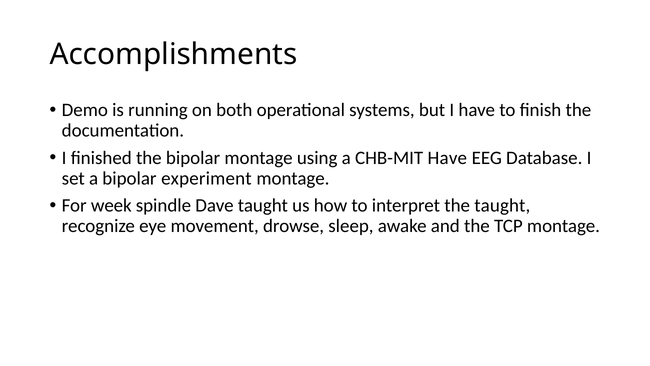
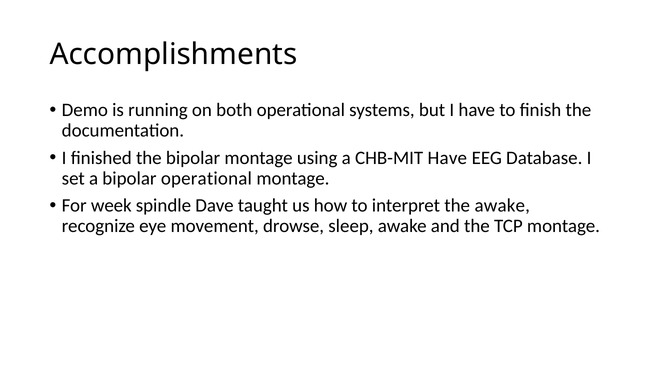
bipolar experiment: experiment -> operational
the taught: taught -> awake
